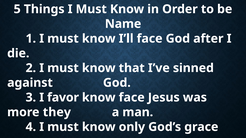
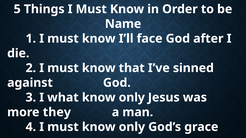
favor: favor -> what
face at (132, 98): face -> only
